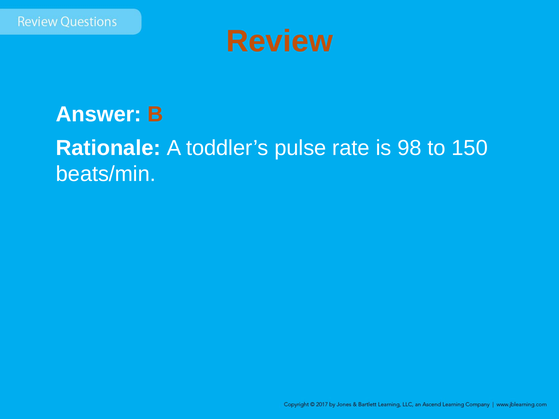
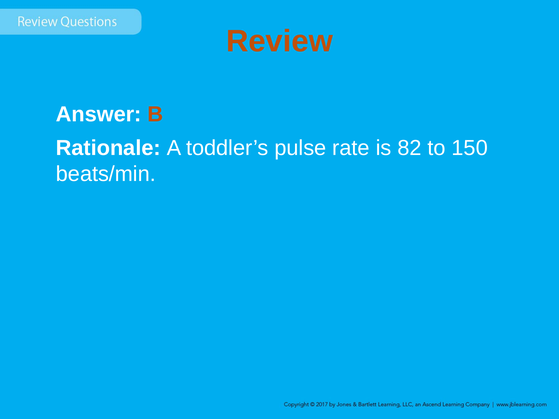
98: 98 -> 82
